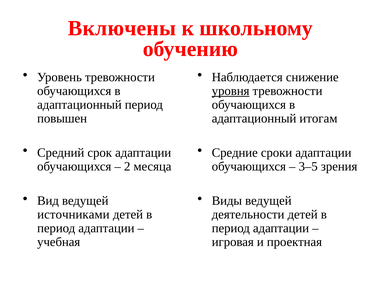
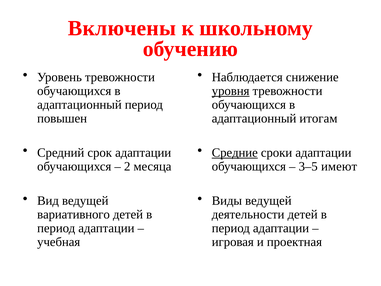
Средние underline: none -> present
зрения: зрения -> имеют
источниками: источниками -> вариативного
